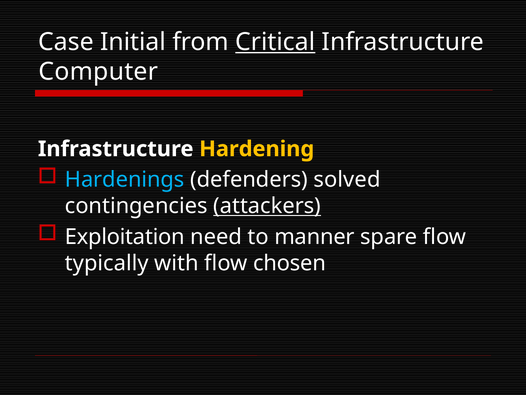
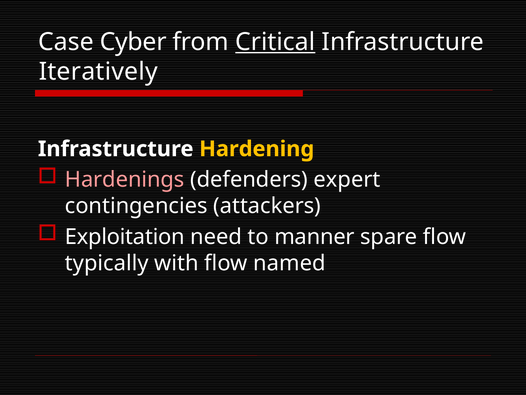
Initial: Initial -> Cyber
Computer: Computer -> Iteratively
Hardenings colour: light blue -> pink
solved: solved -> expert
attackers underline: present -> none
chosen: chosen -> named
